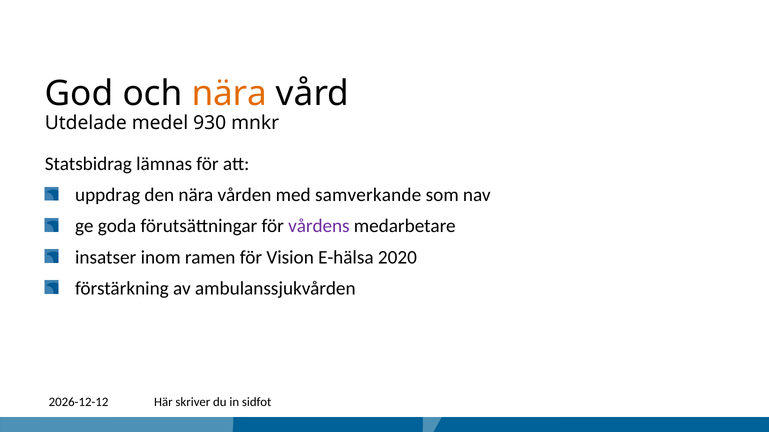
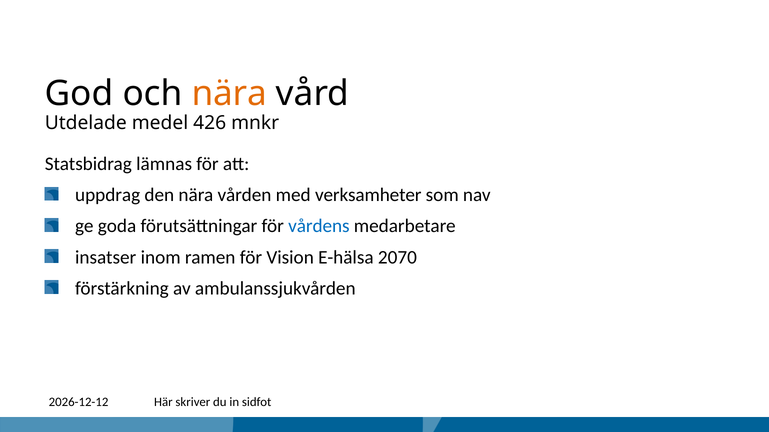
930: 930 -> 426
samverkande: samverkande -> verksamheter
vårdens colour: purple -> blue
2020: 2020 -> 2070
